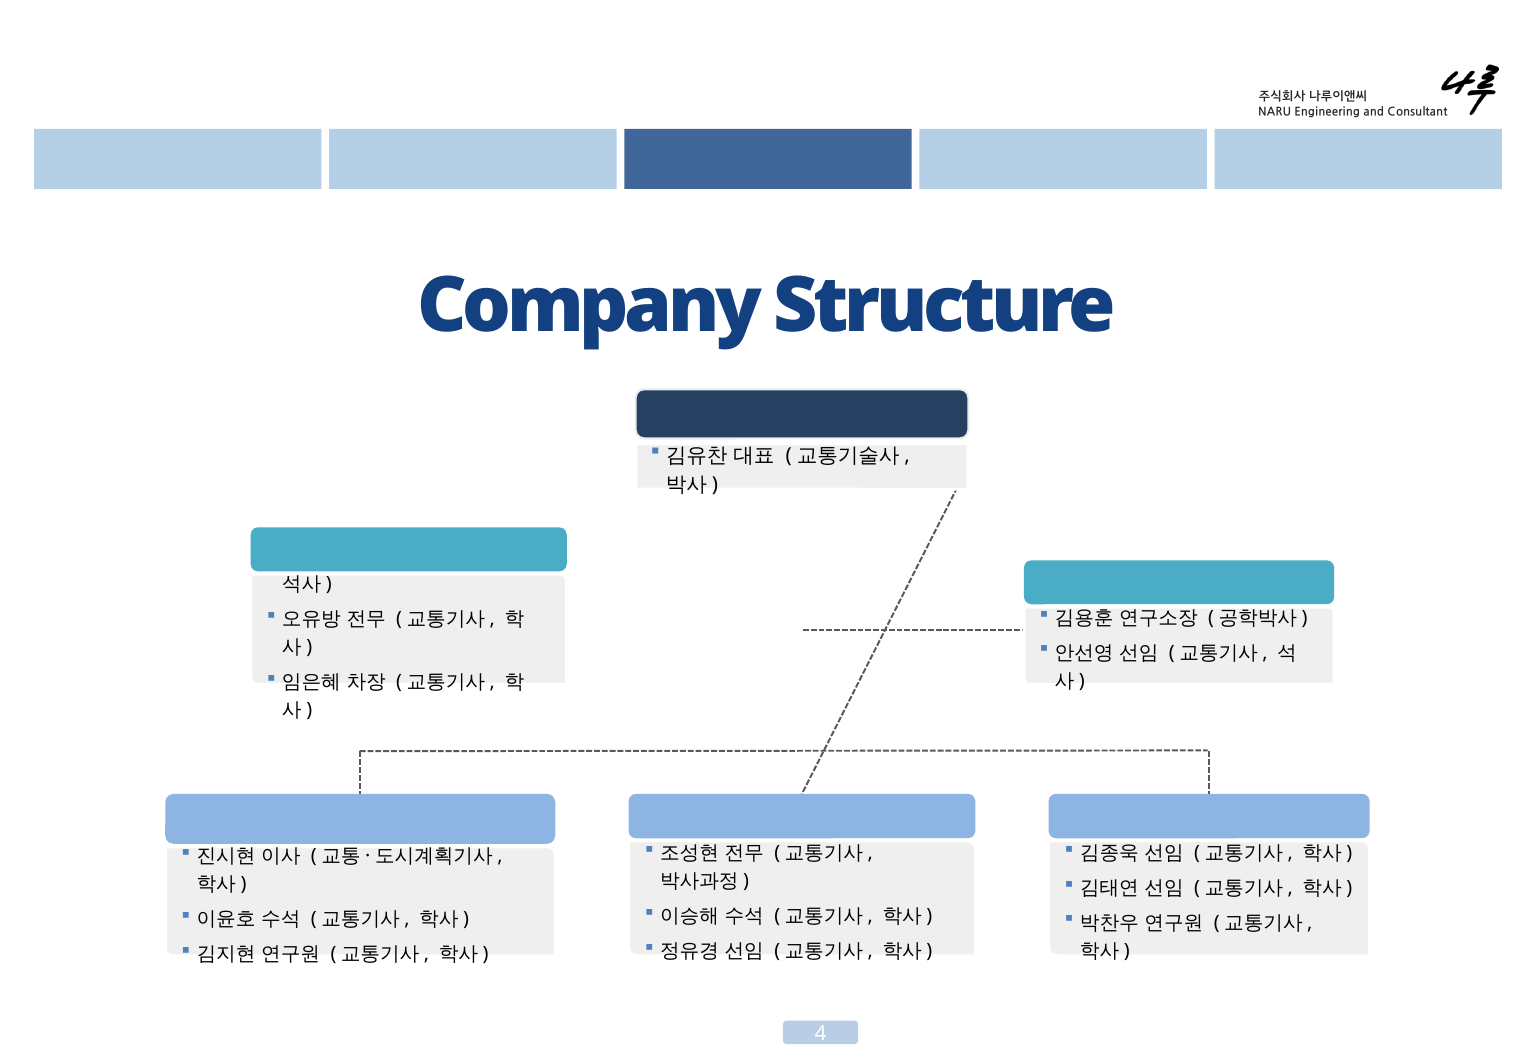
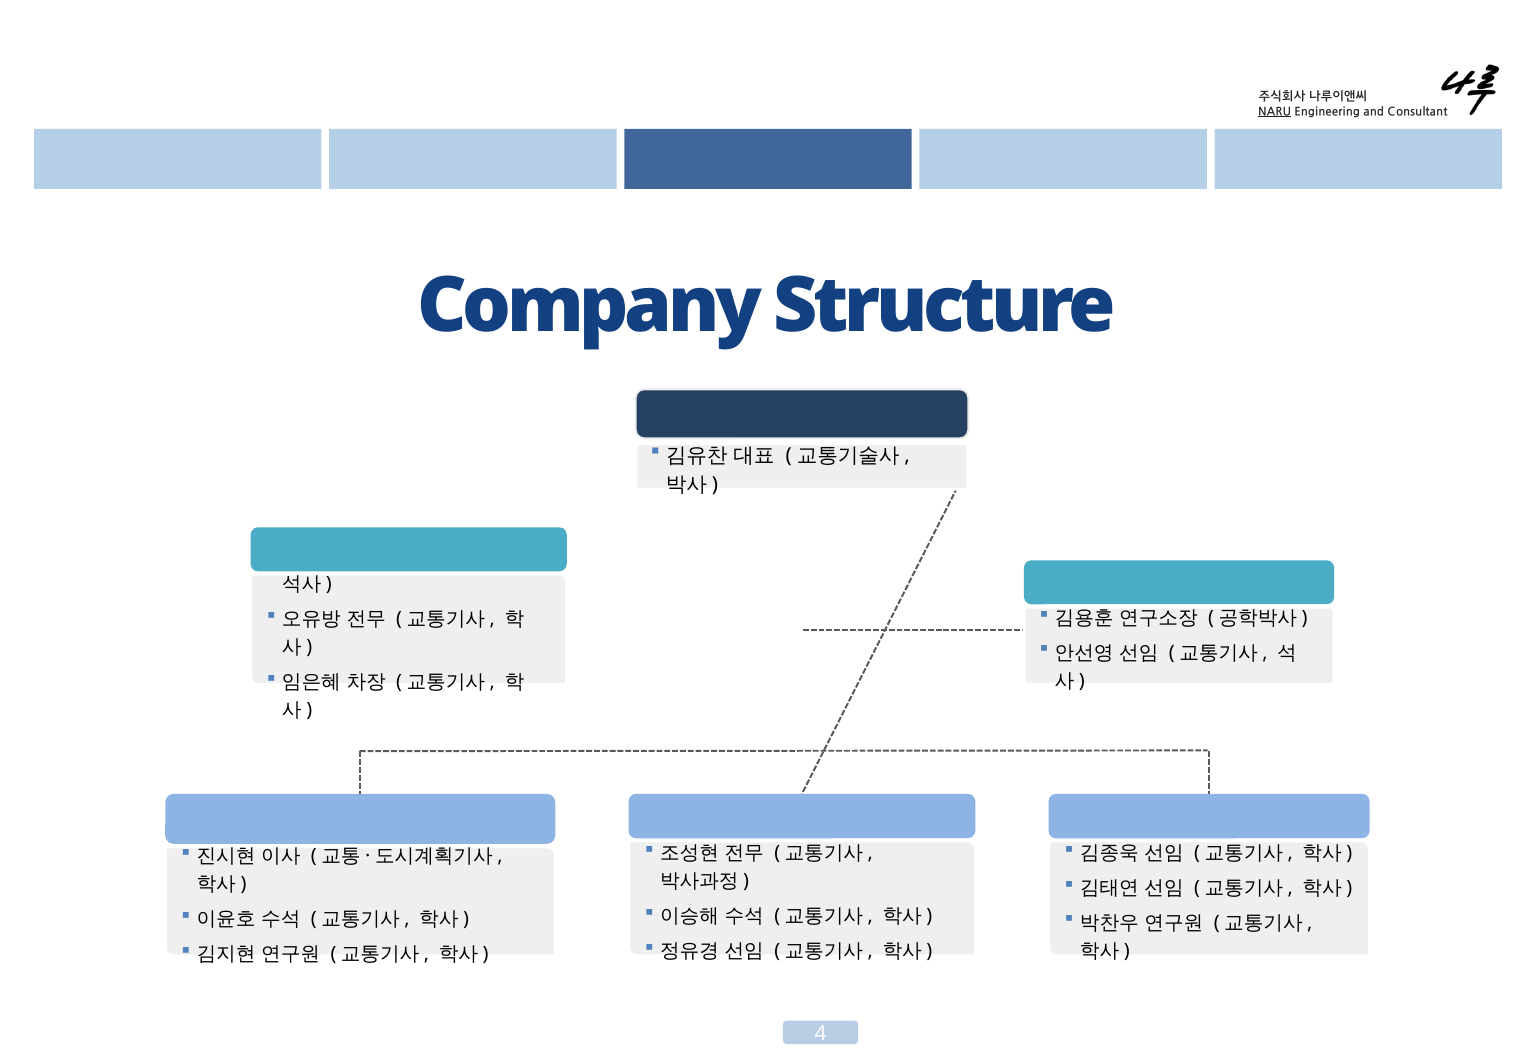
NARU underline: none -> present
